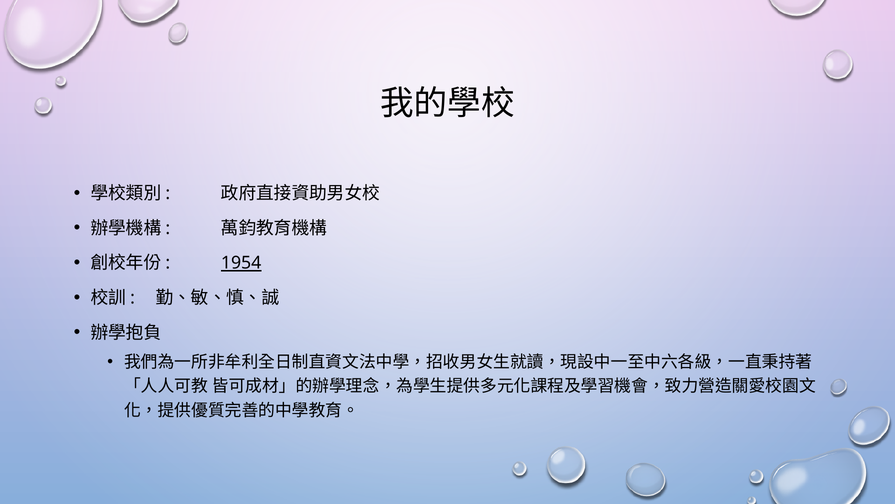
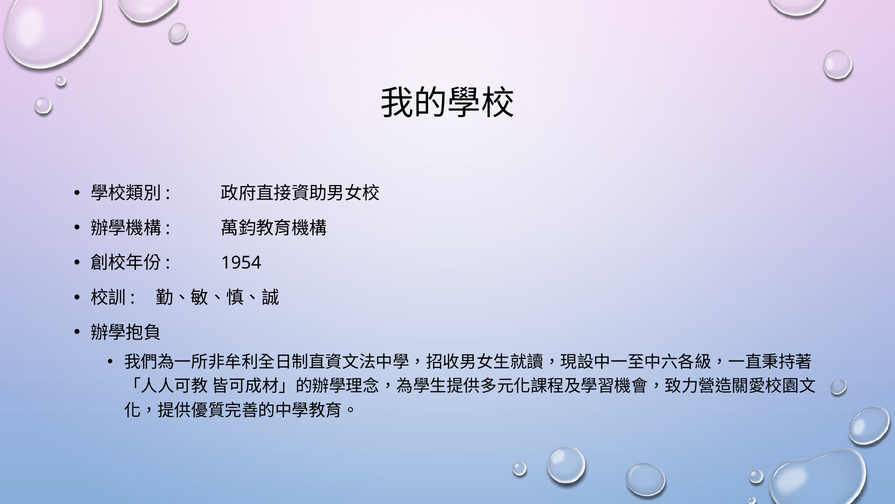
1954 underline: present -> none
